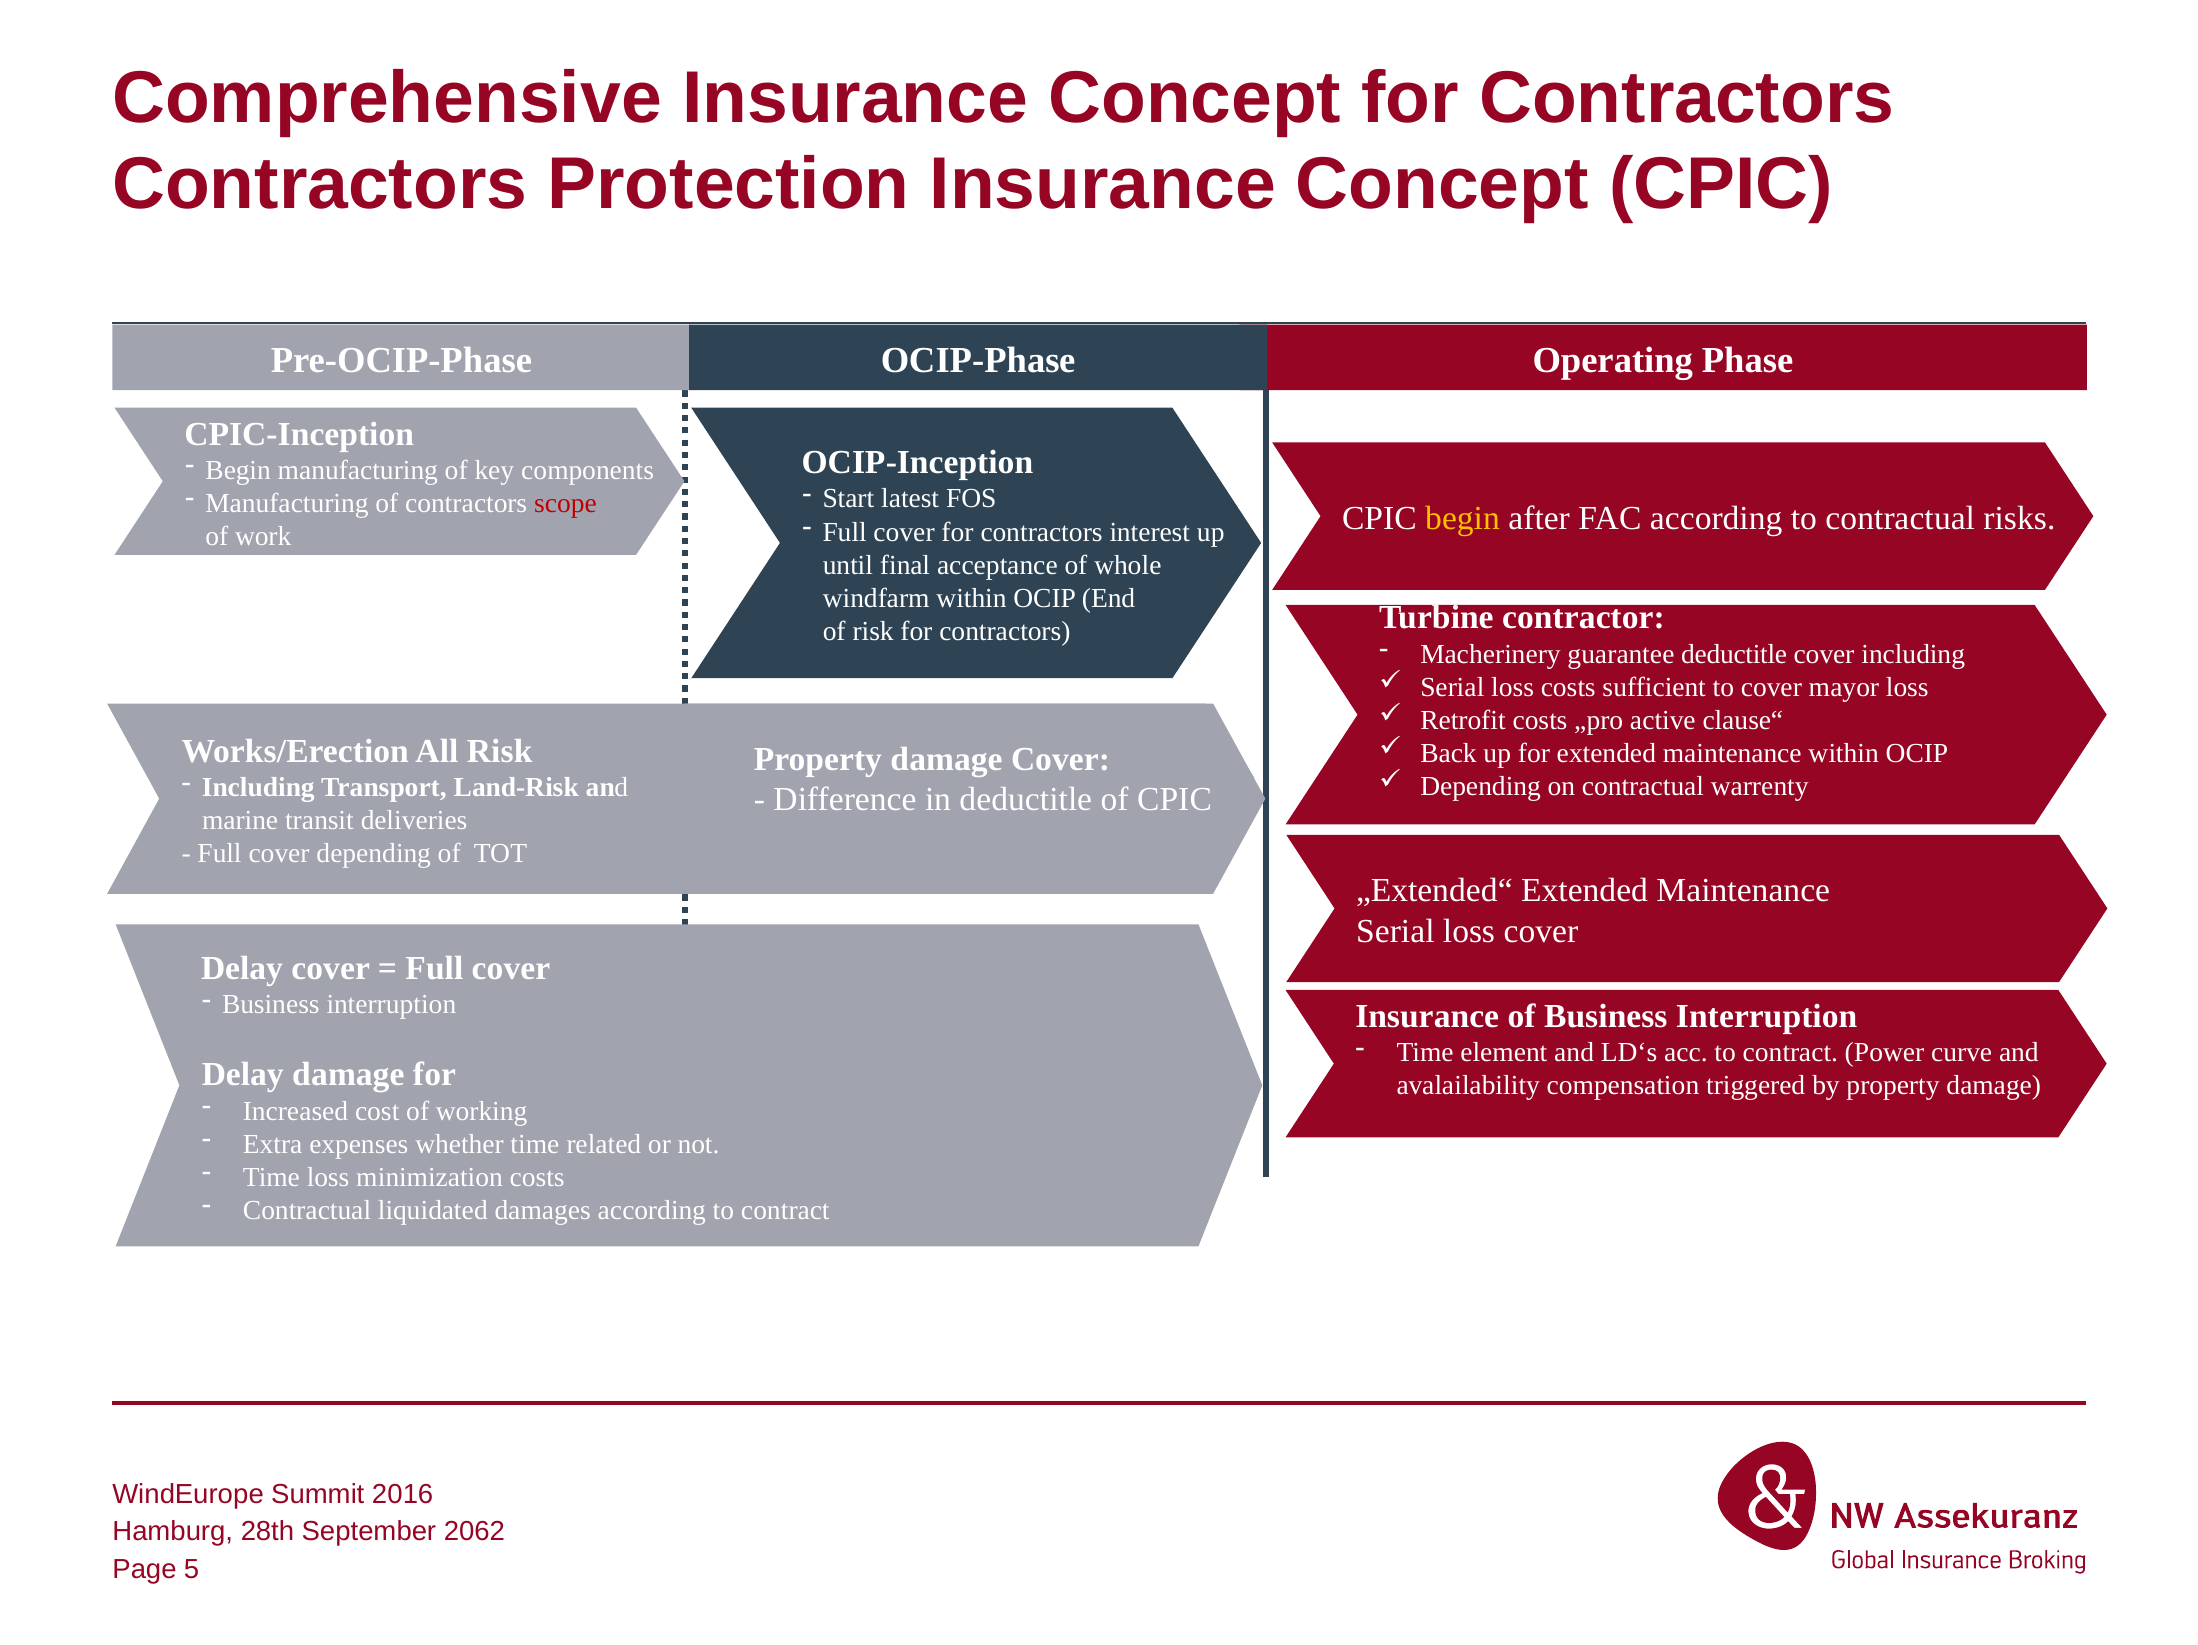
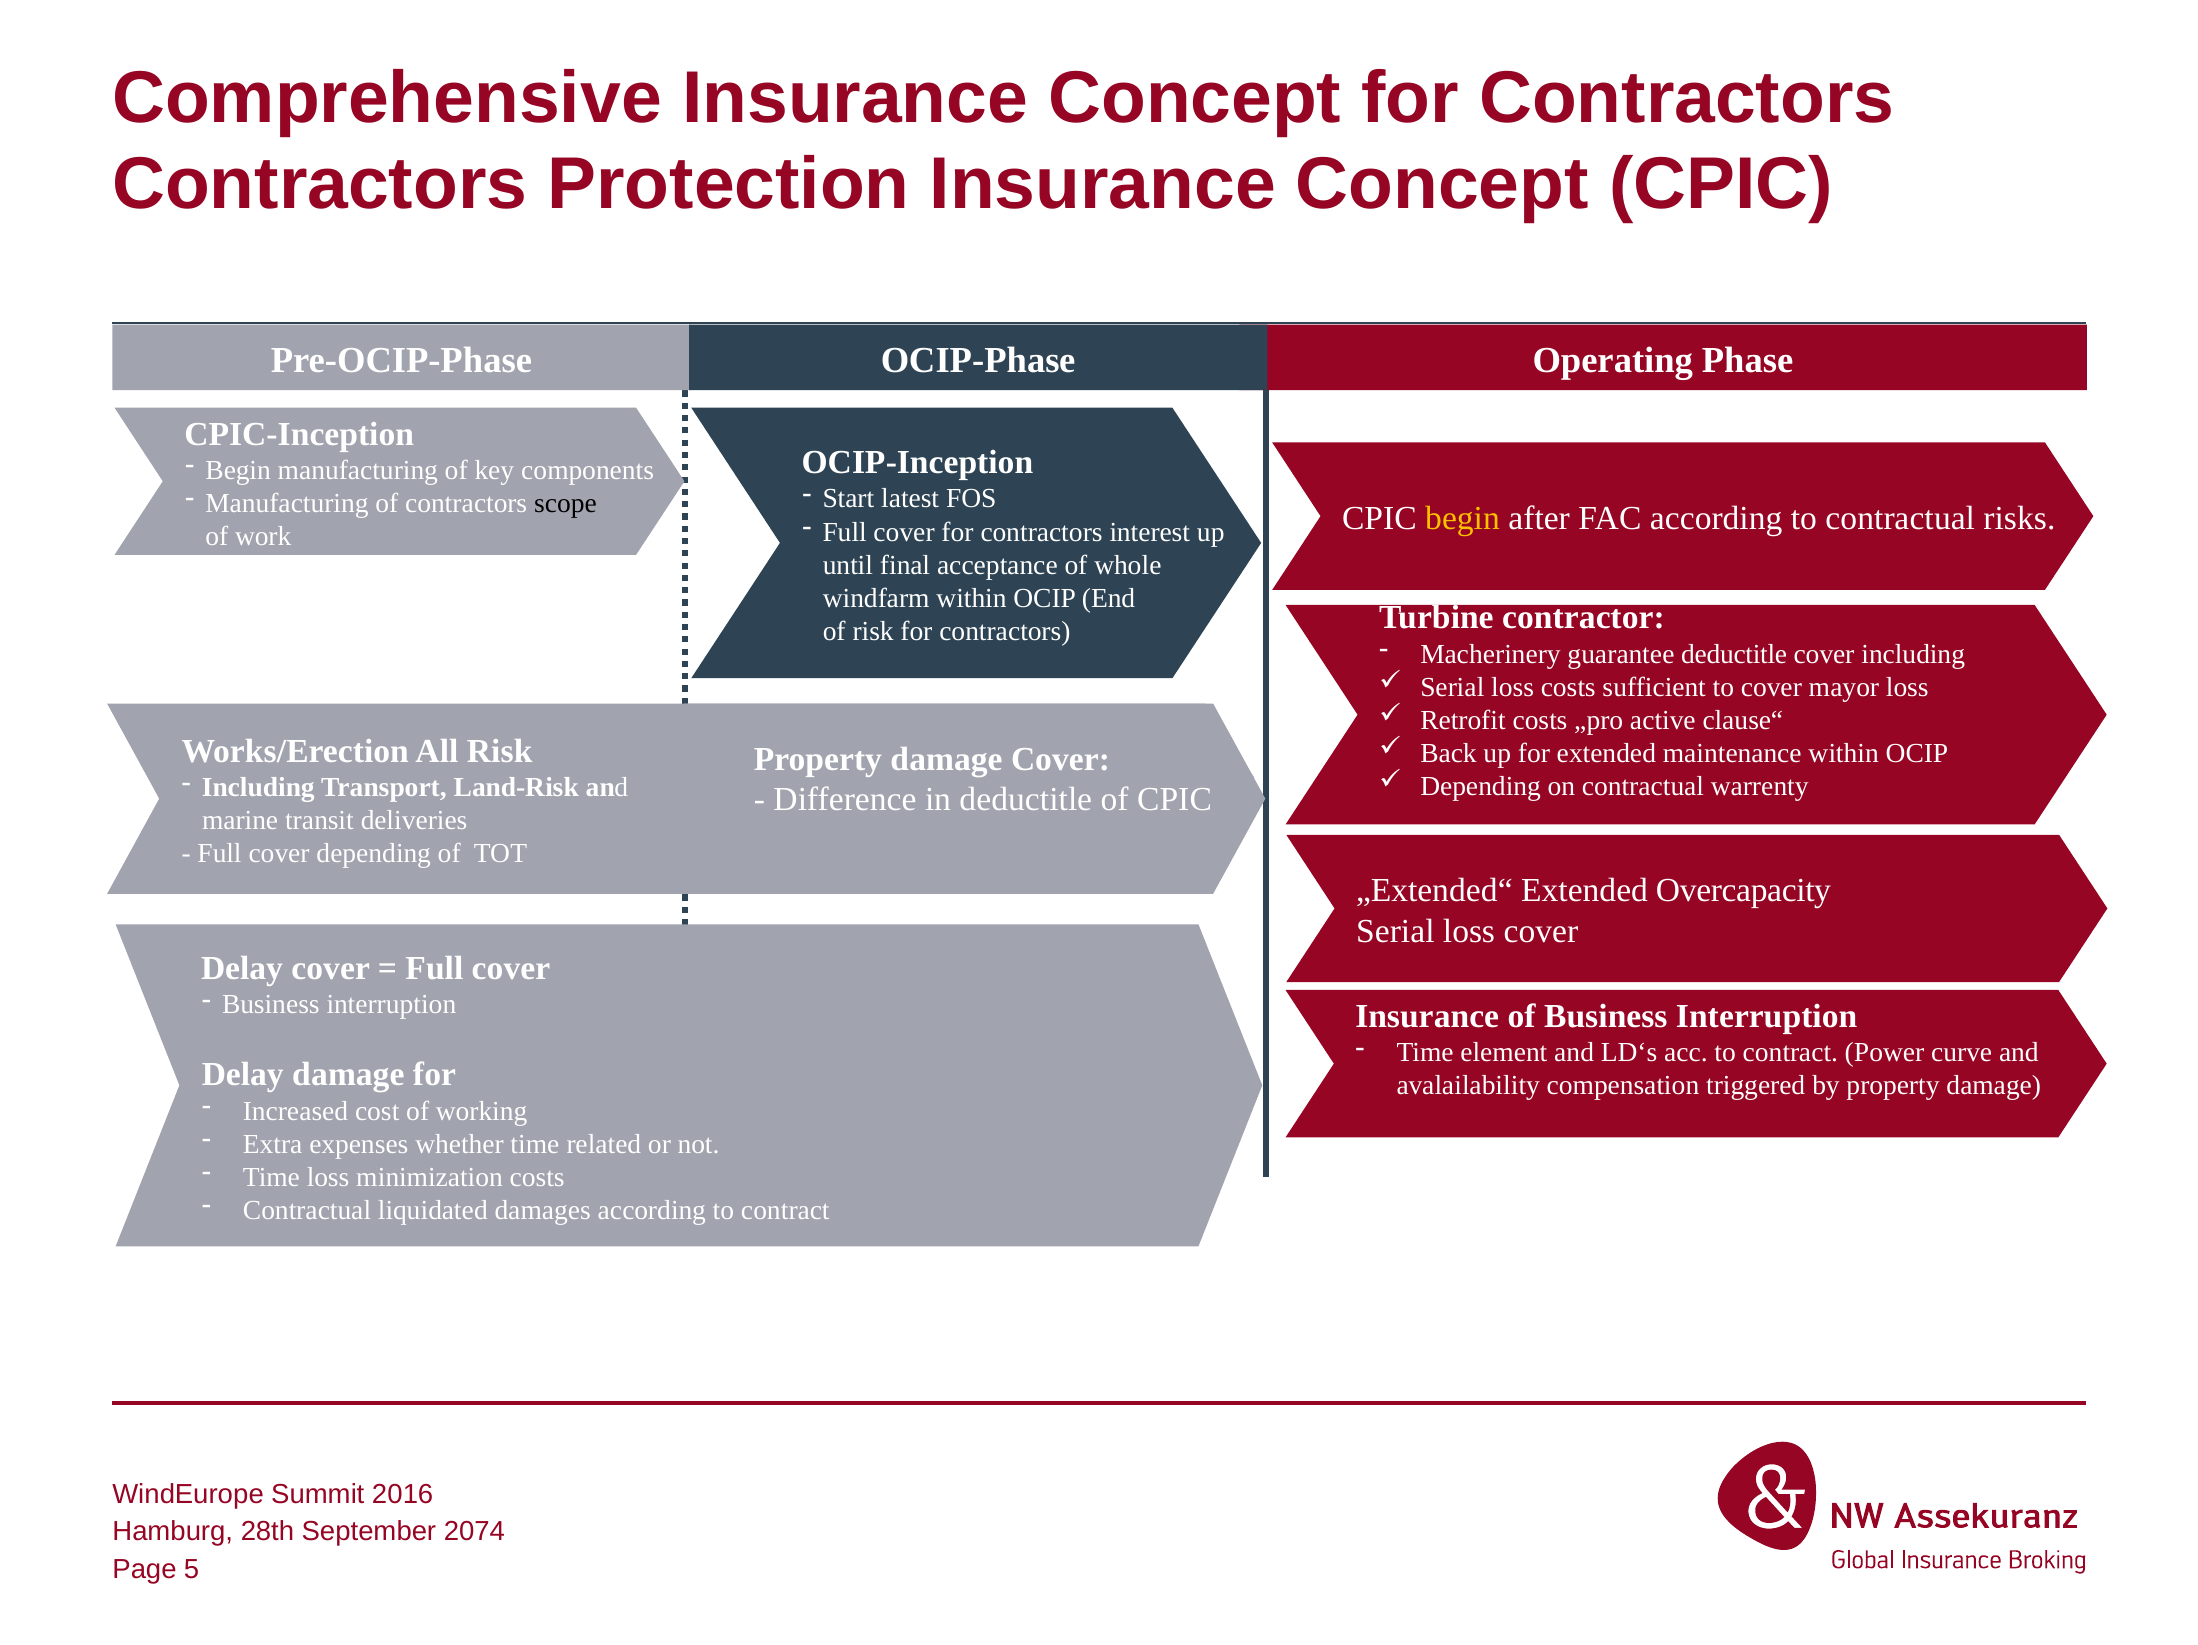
scope colour: red -> black
„Extended“ Extended Maintenance: Maintenance -> Overcapacity
2062: 2062 -> 2074
